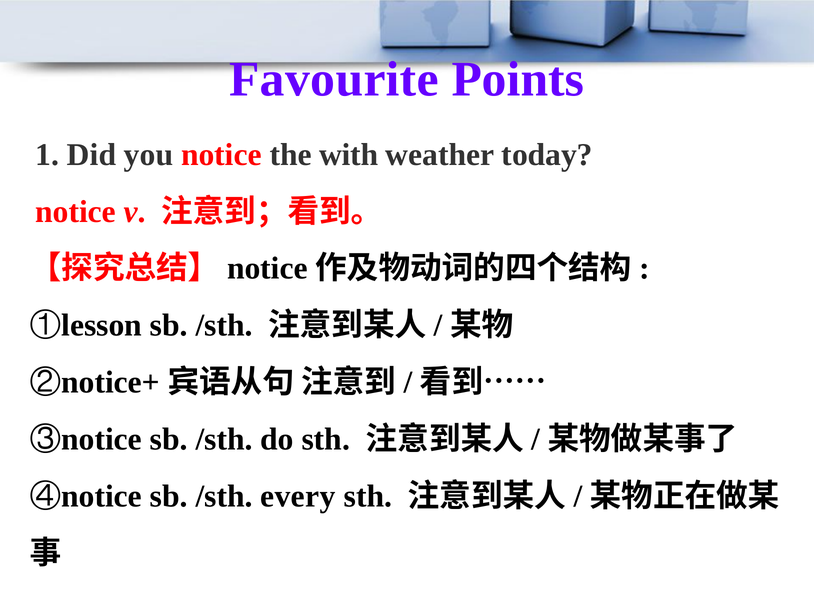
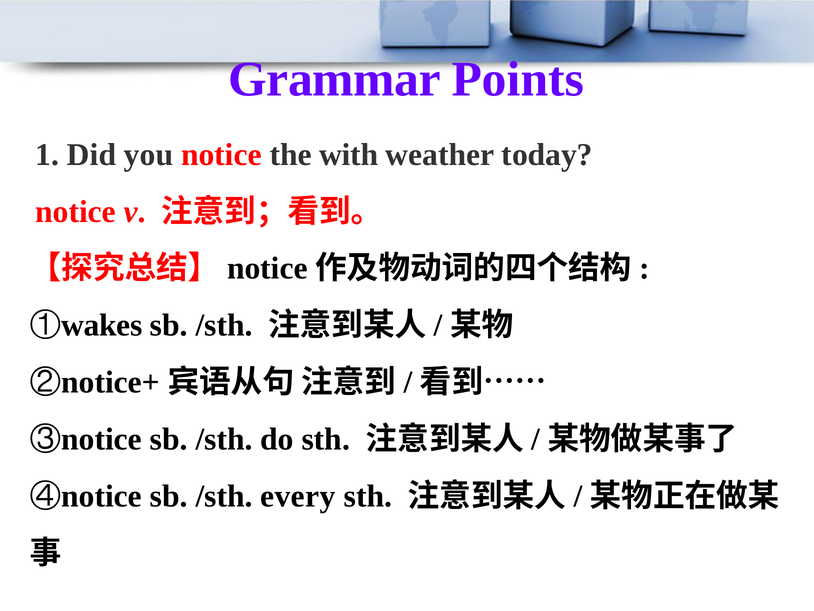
Favourite: Favourite -> Grammar
lesson: lesson -> wakes
